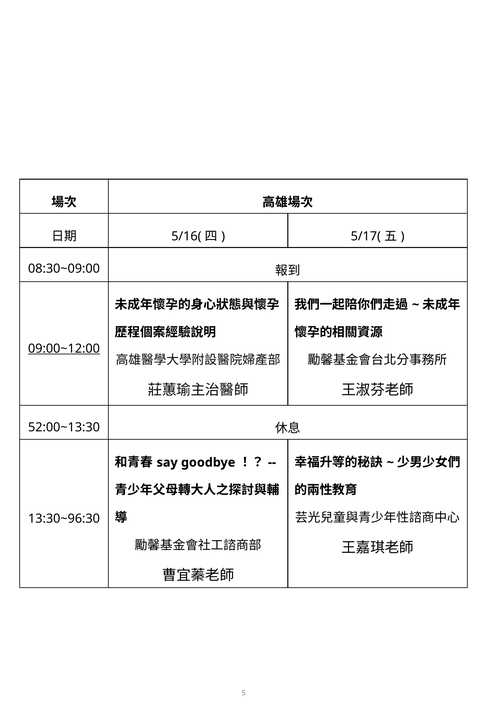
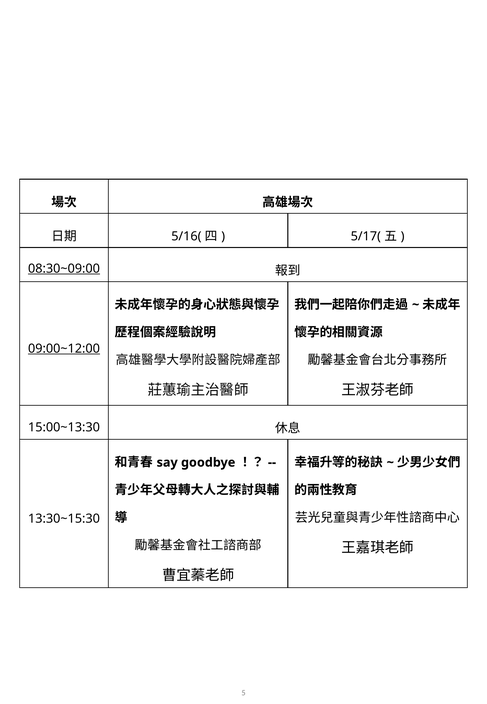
08:30~09:00 underline: none -> present
52:00~13:30: 52:00~13:30 -> 15:00~13:30
13:30~96:30: 13:30~96:30 -> 13:30~15:30
